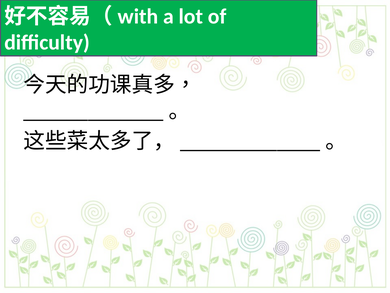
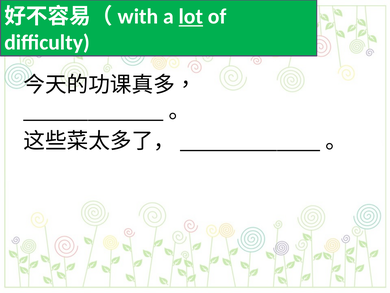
lot underline: none -> present
